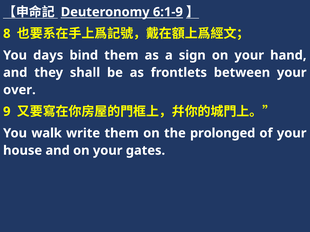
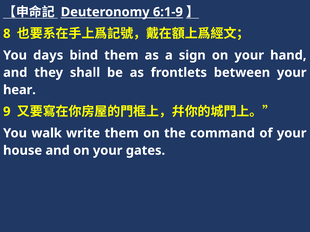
over: over -> hear
prolonged: prolonged -> command
